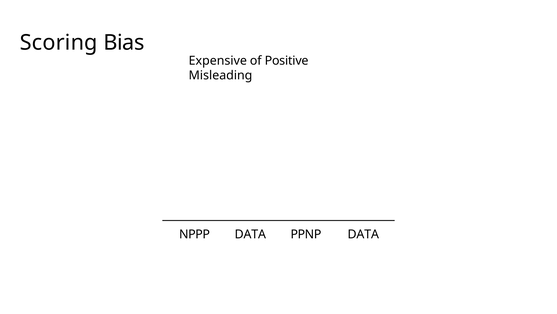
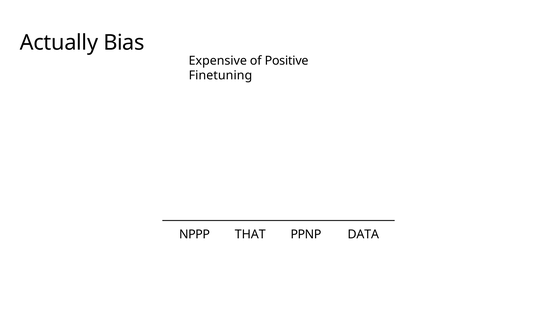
Scoring: Scoring -> Actually
Misleading: Misleading -> Finetuning
NPPP DATA: DATA -> THAT
